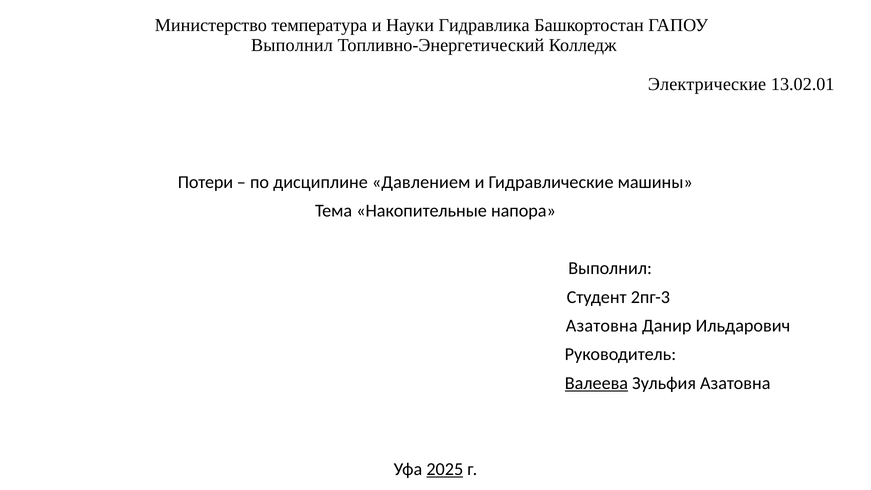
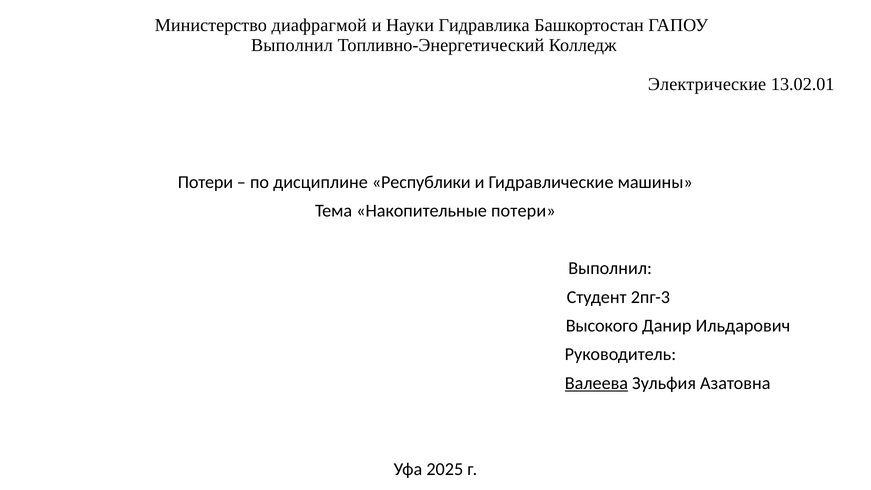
температура: температура -> диафрагмой
Давлением: Давлением -> Республики
Накопительные напора: напора -> потери
Азатовна at (602, 326): Азатовна -> Высокого
2025 underline: present -> none
